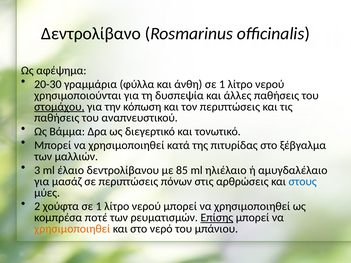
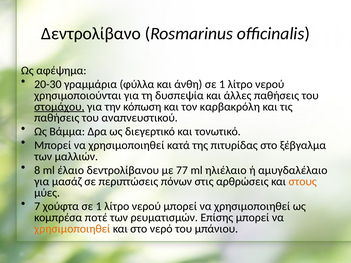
τον περιπτώσεις: περιπτώσεις -> καρβακρόλη
3: 3 -> 8
85: 85 -> 77
στους colour: blue -> orange
2: 2 -> 7
Επίσης underline: present -> none
